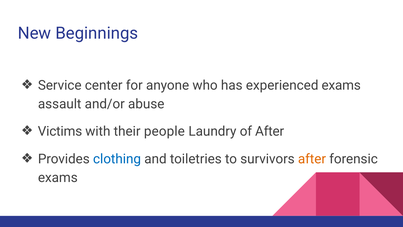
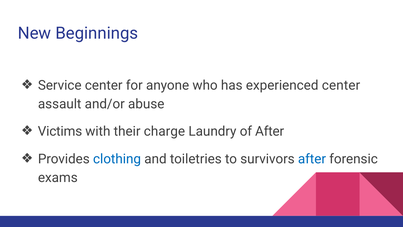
experienced exams: exams -> center
people: people -> charge
after at (312, 159) colour: orange -> blue
